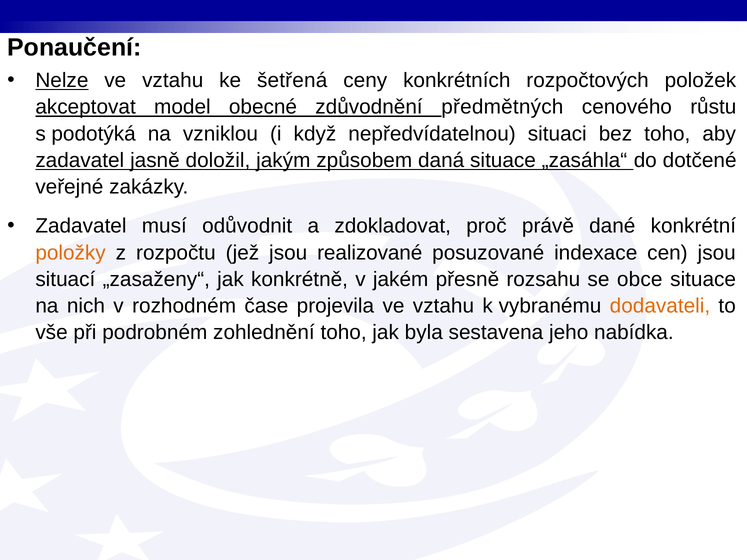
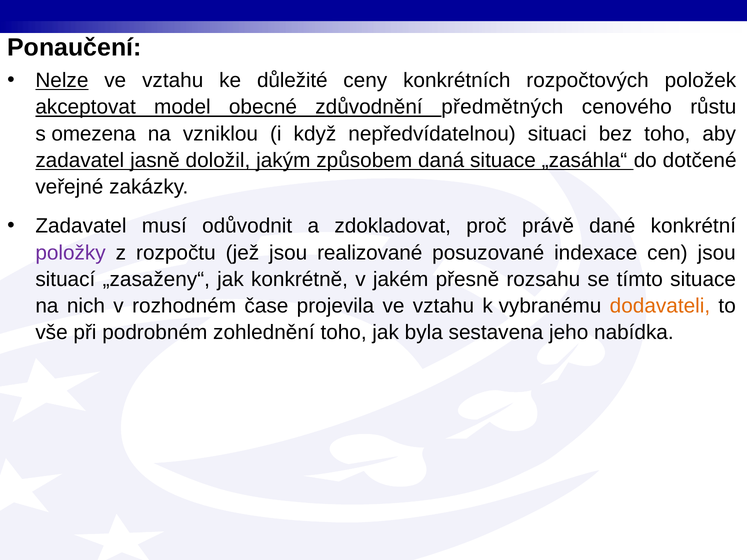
šetřená: šetřená -> důležité
podotýká: podotýká -> omezena
položky colour: orange -> purple
obce: obce -> tímto
